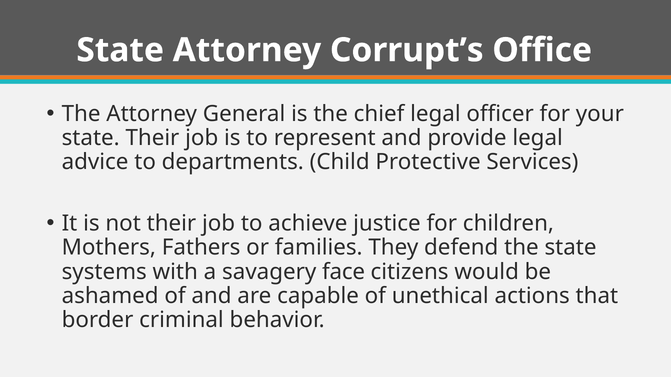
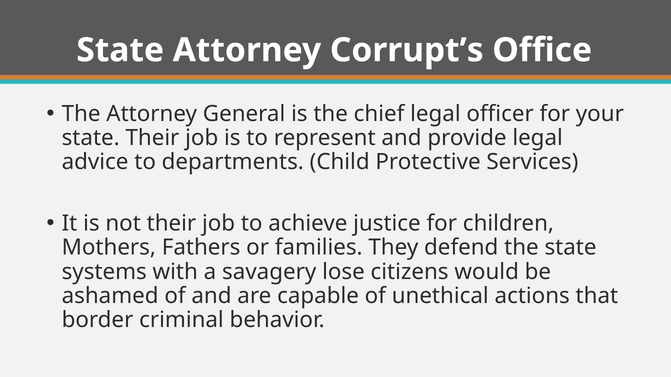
face: face -> lose
